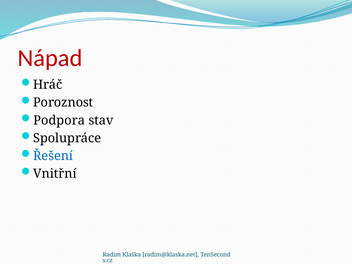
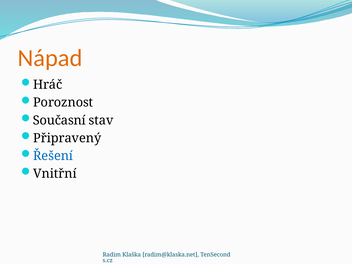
Nápad colour: red -> orange
Podpora: Podpora -> Současní
Spolupráce: Spolupráce -> Připravený
